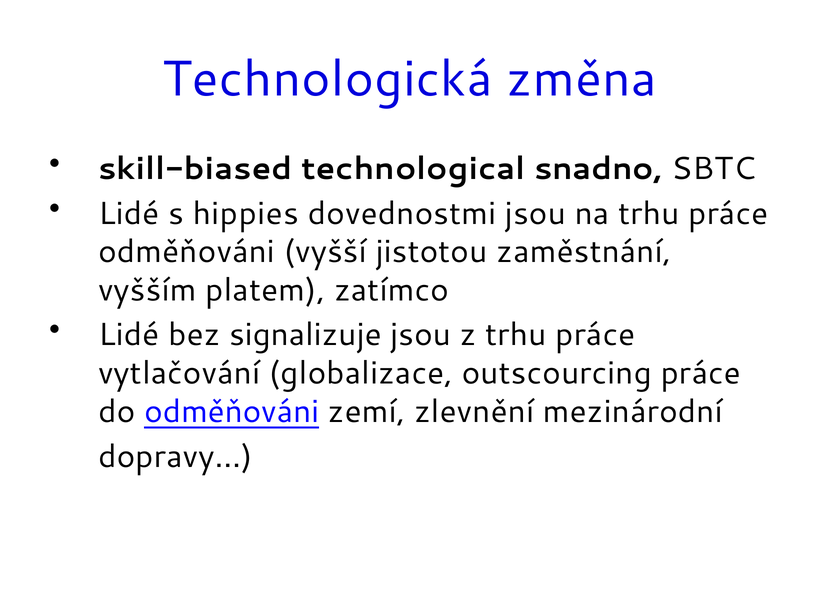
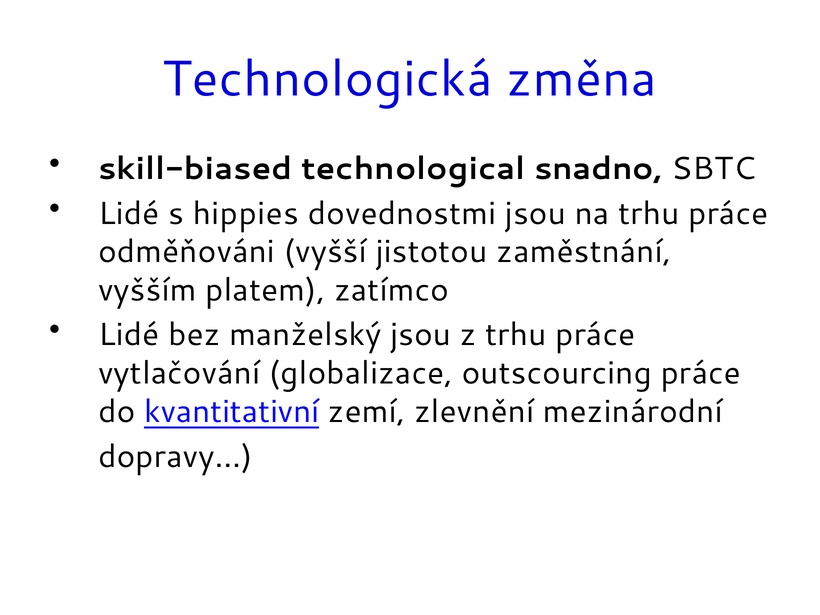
signalizuje: signalizuje -> manželský
do odměňováni: odměňováni -> kvantitativní
